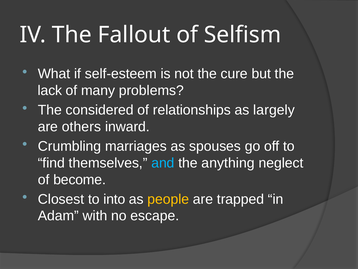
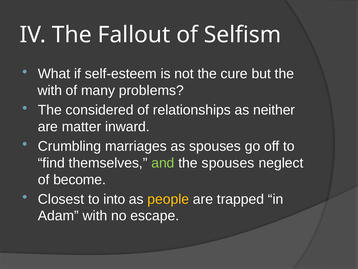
lack at (50, 90): lack -> with
largely: largely -> neither
others: others -> matter
and colour: light blue -> light green
the anything: anything -> spouses
